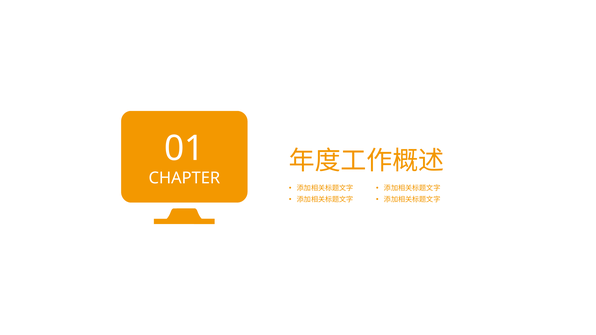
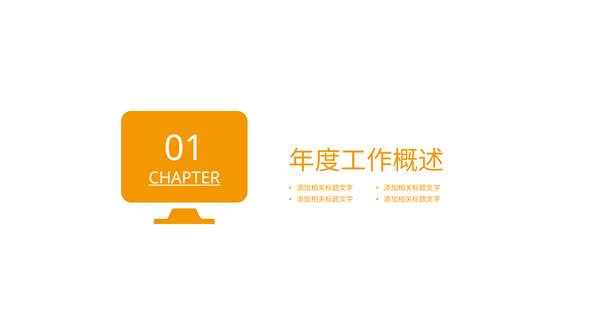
CHAPTER underline: none -> present
